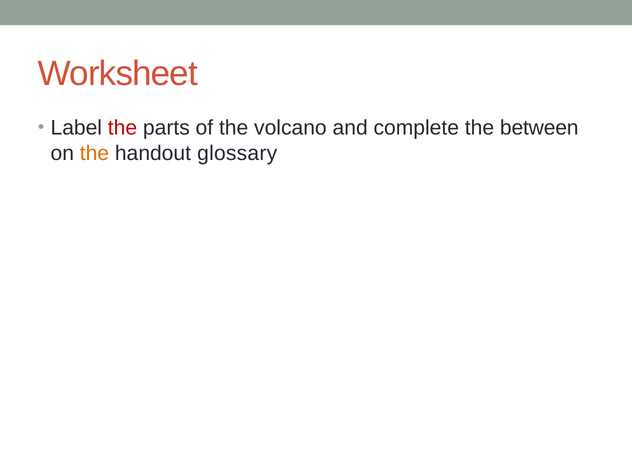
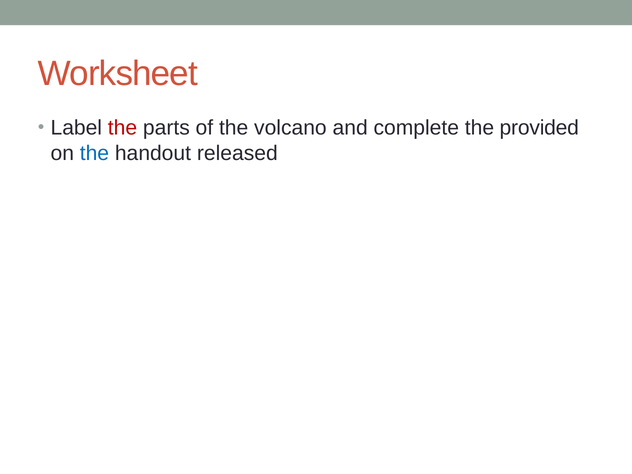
between: between -> provided
the at (94, 153) colour: orange -> blue
glossary: glossary -> released
